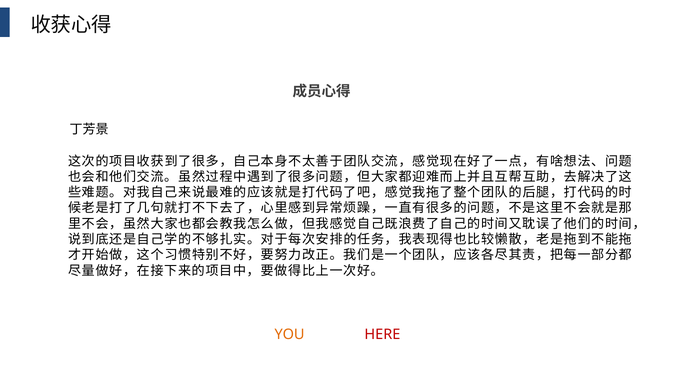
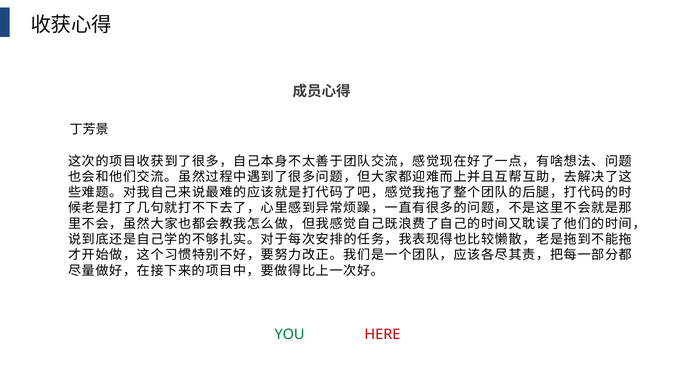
YOU colour: orange -> green
